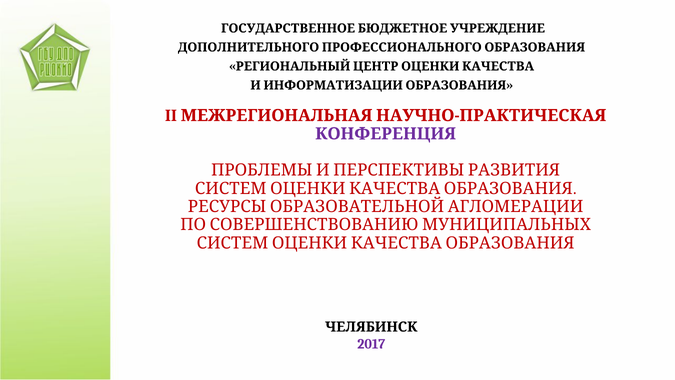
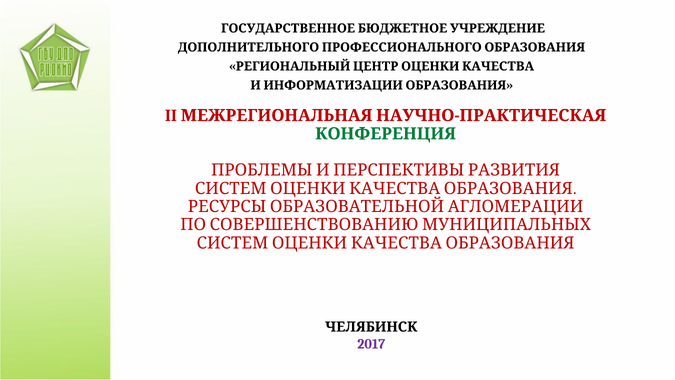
КОНФЕРЕНЦИЯ colour: purple -> green
